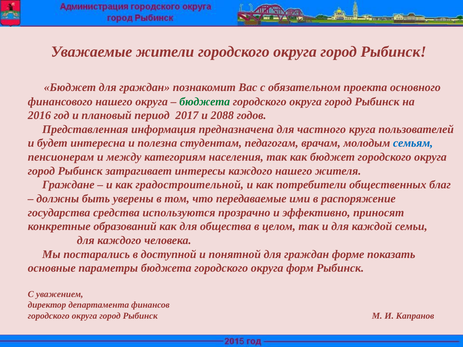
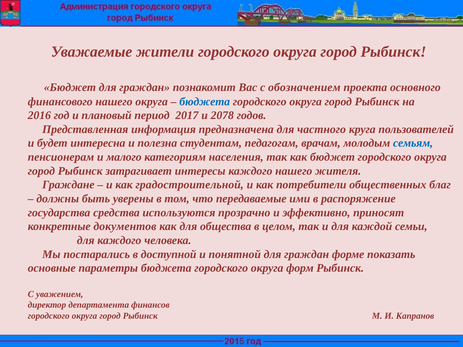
обязательном: обязательном -> обозначением
бюджета at (205, 102) colour: green -> blue
2088: 2088 -> 2078
между: между -> малого
образований: образований -> документов
